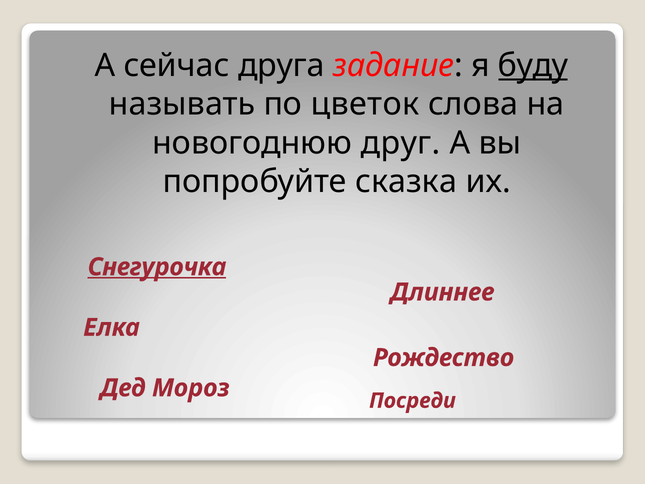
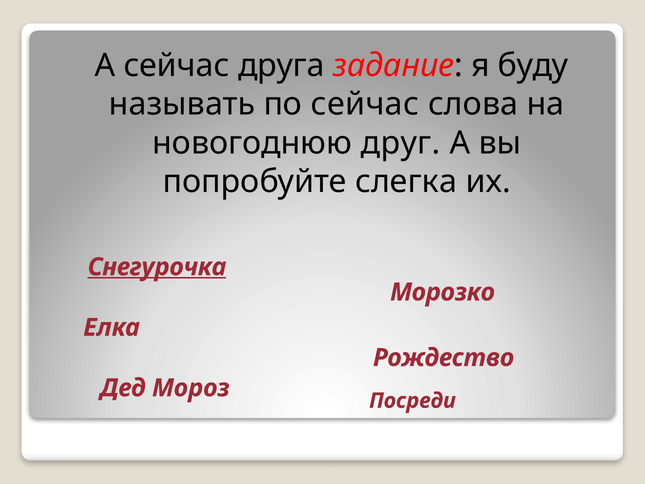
буду underline: present -> none
по цветок: цветок -> сейчас
сказка: сказка -> слегка
Длиннее: Длиннее -> Морозко
